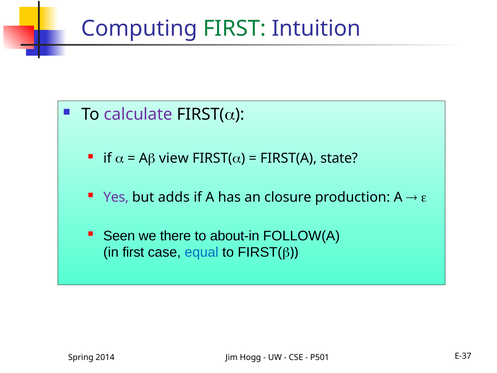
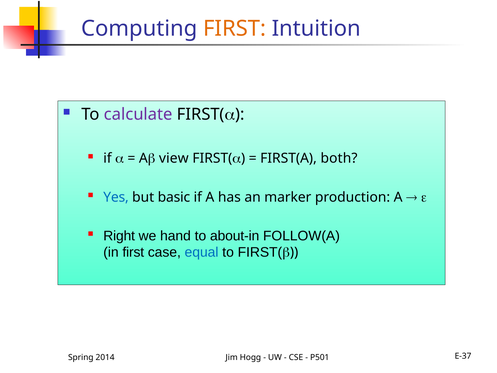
FIRST at (235, 28) colour: green -> orange
state: state -> both
Yes colour: purple -> blue
adds: adds -> basic
closure: closure -> marker
Seen: Seen -> Right
there: there -> hand
